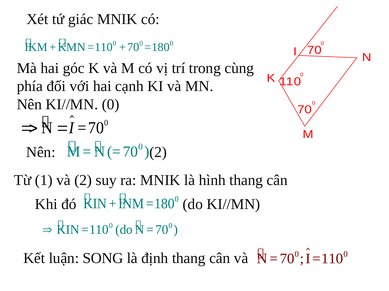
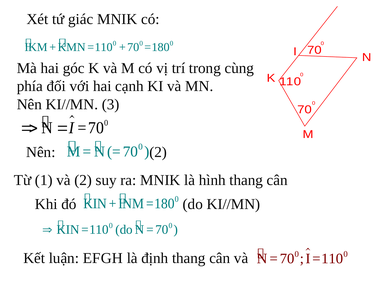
KI//MN 0: 0 -> 3
SONG: SONG -> EFGH
